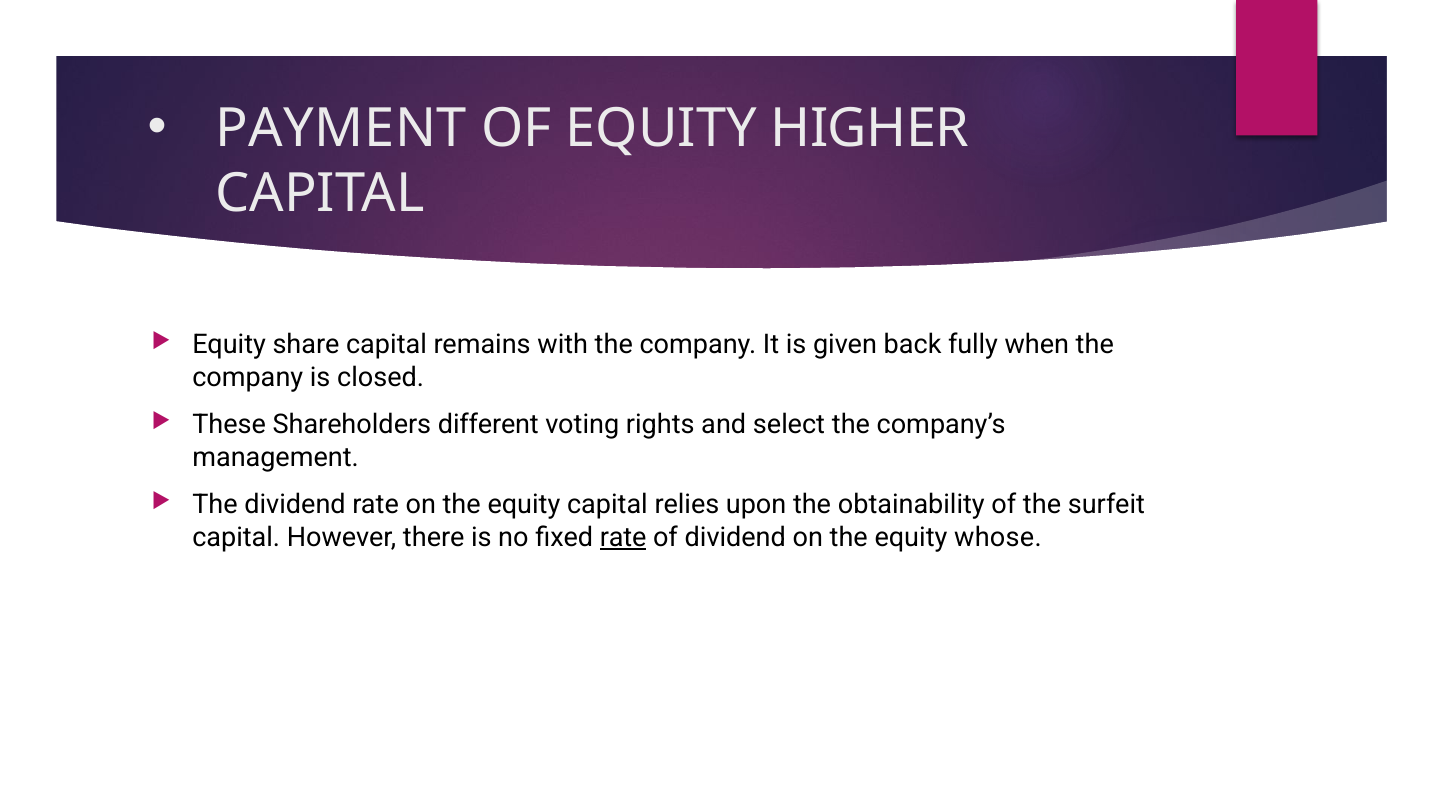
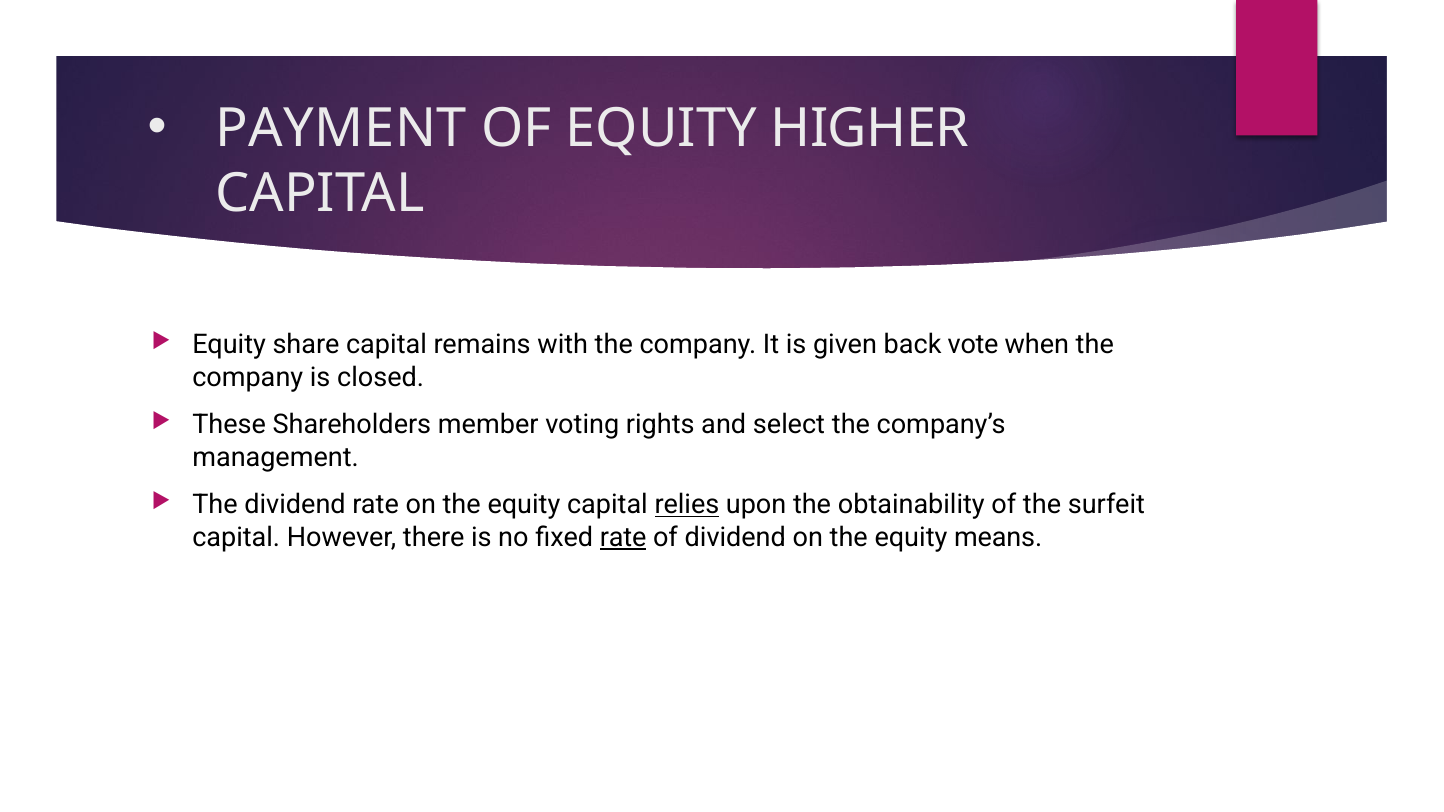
fully: fully -> vote
different: different -> member
relies underline: none -> present
whose: whose -> means
